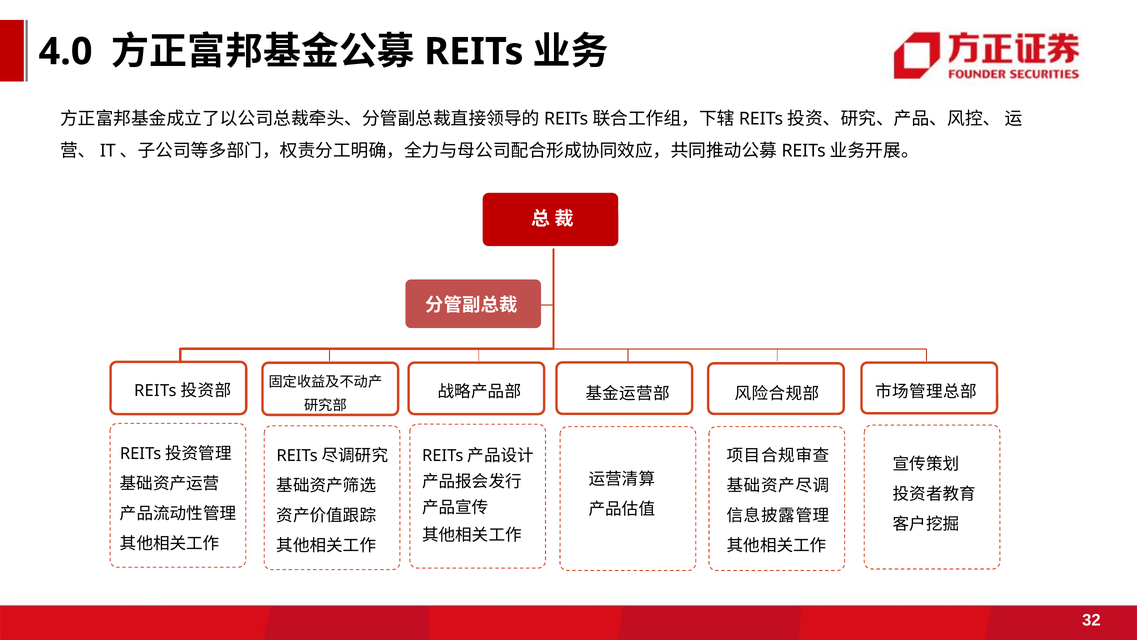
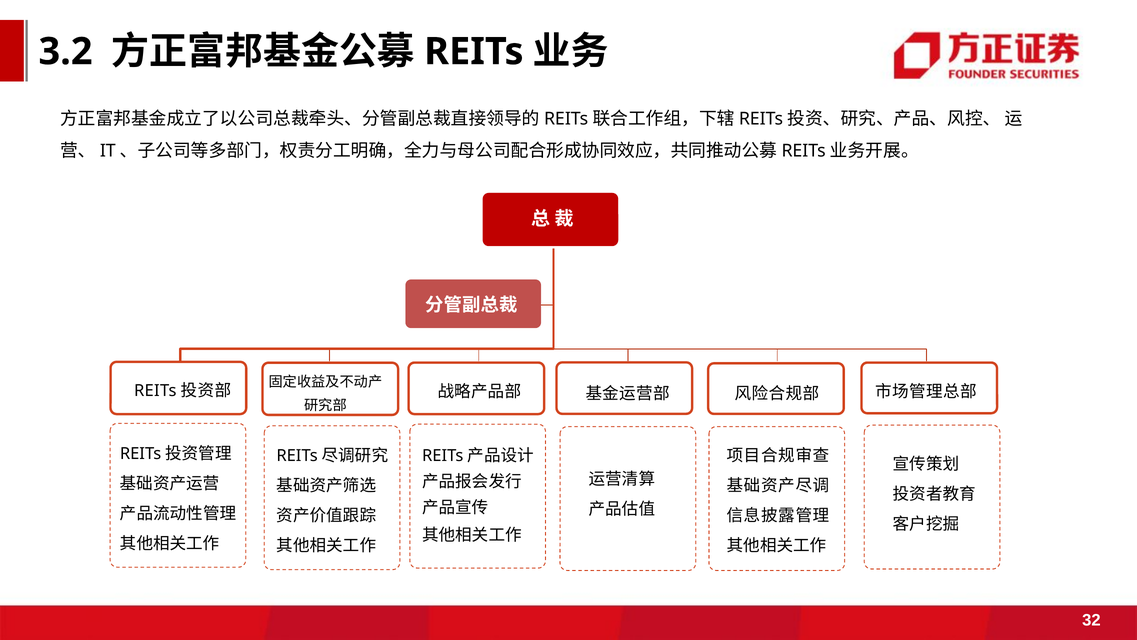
4.0: 4.0 -> 3.2
